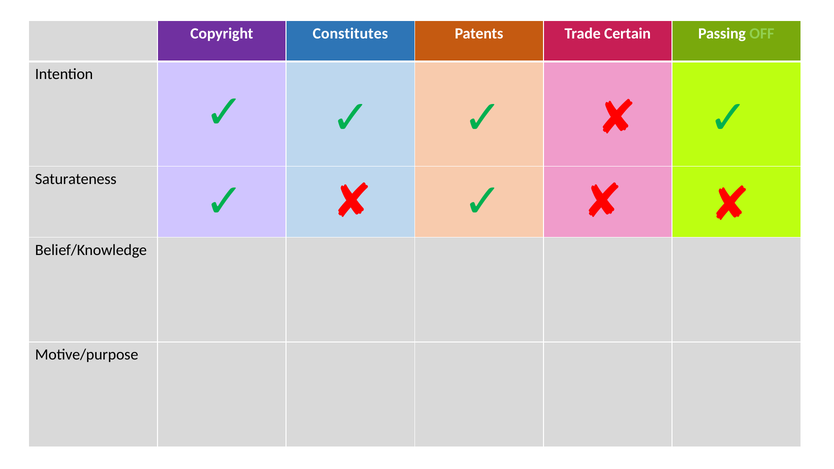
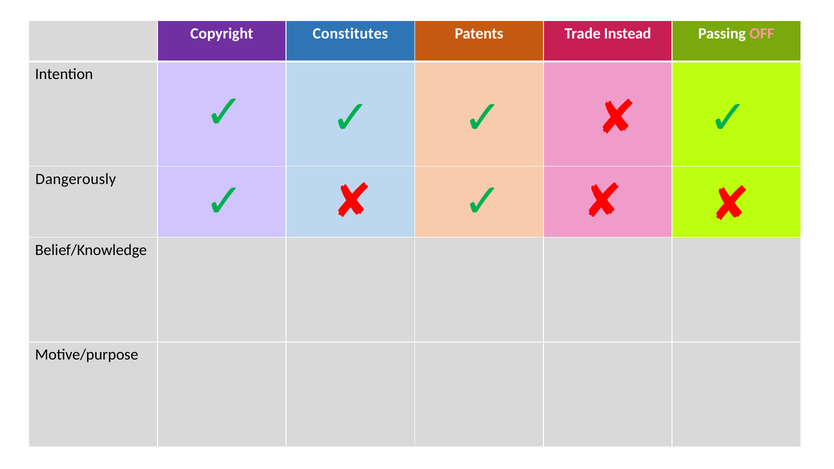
Certain: Certain -> Instead
OFF colour: light green -> pink
Saturateness: Saturateness -> Dangerously
